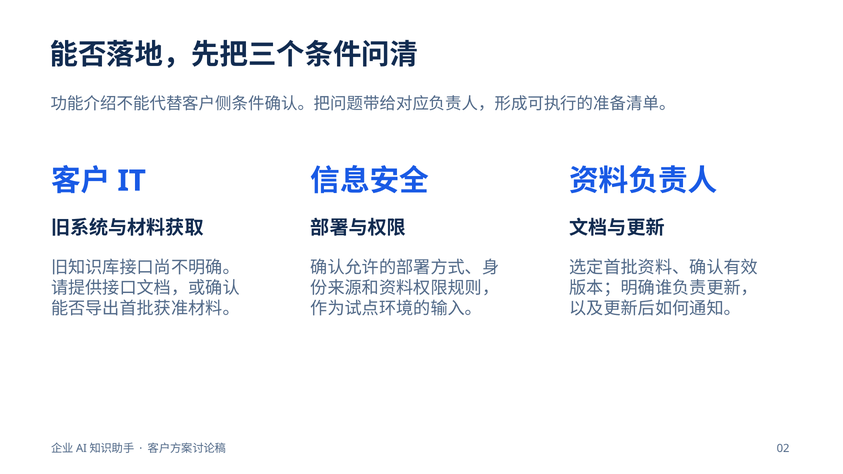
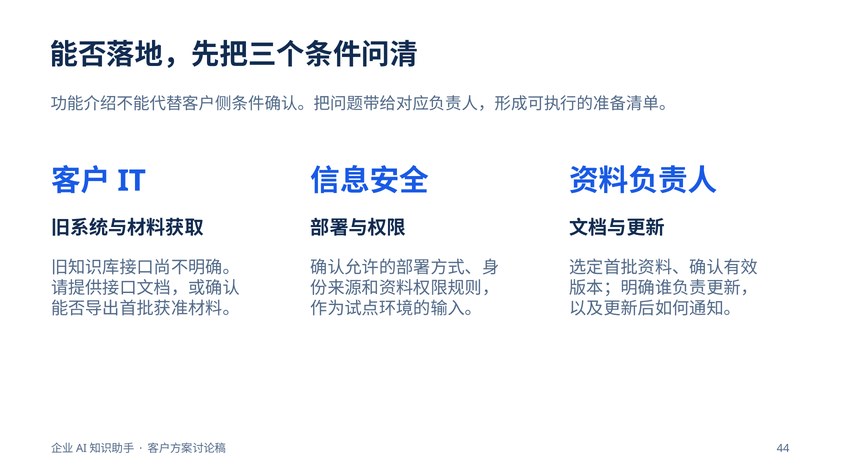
02: 02 -> 44
